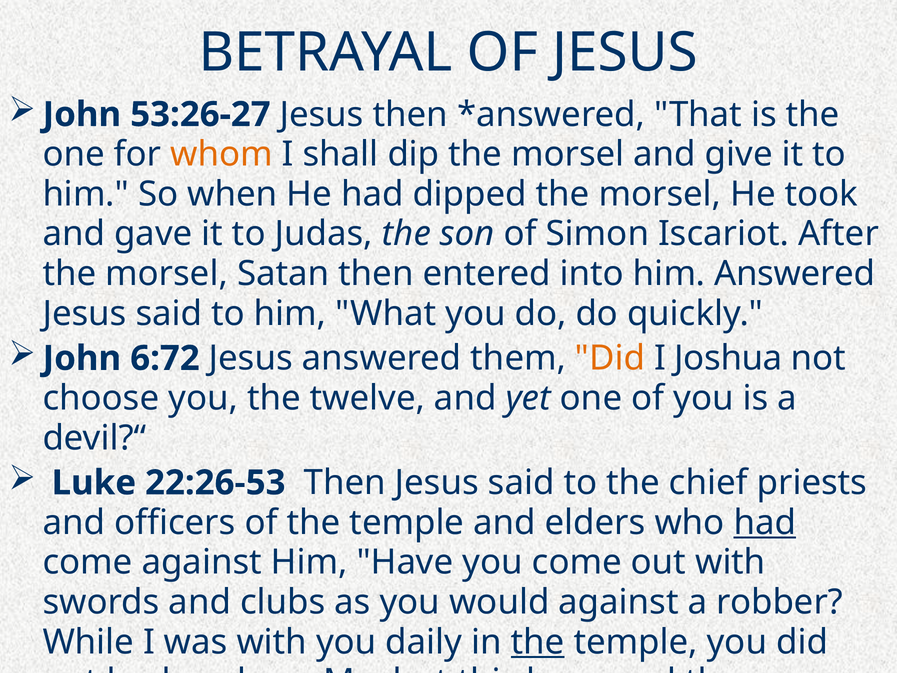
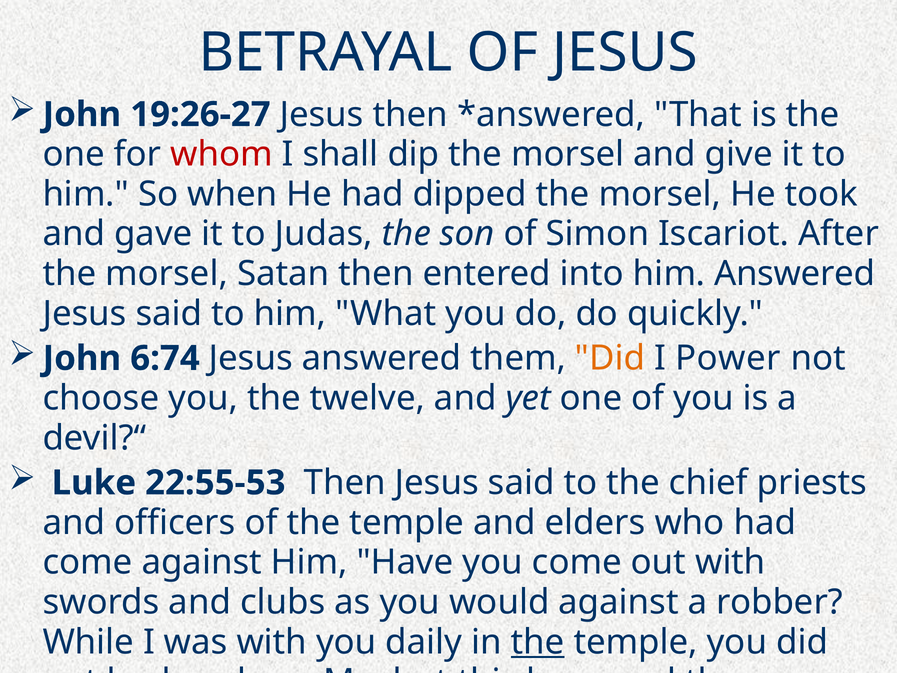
53:26-27: 53:26-27 -> 19:26-27
whom colour: orange -> red
6:72: 6:72 -> 6:74
I Joshua: Joshua -> Power
22:26-53: 22:26-53 -> 22:55-53
had at (765, 522) underline: present -> none
